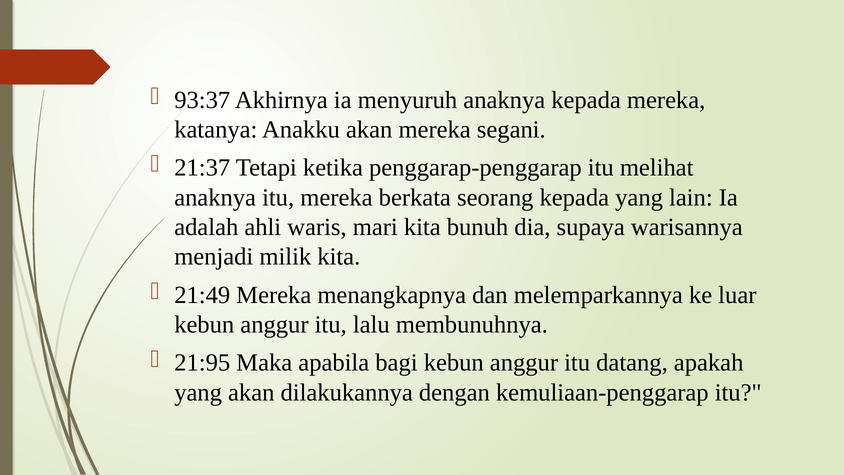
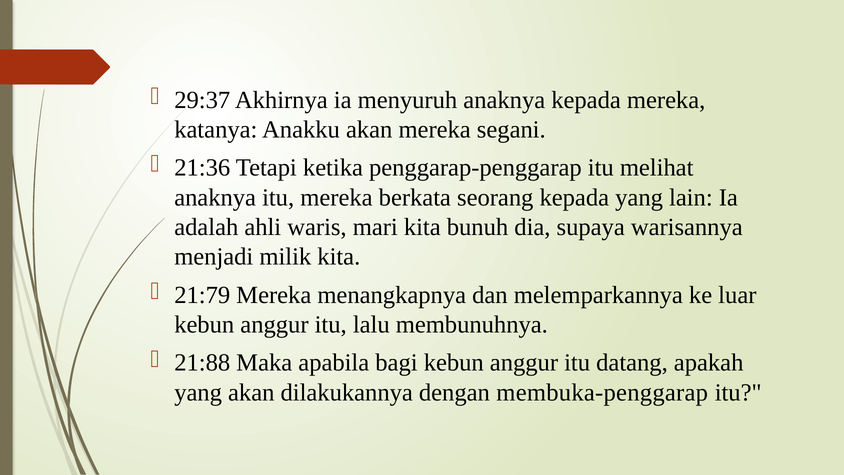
93:37: 93:37 -> 29:37
21:37: 21:37 -> 21:36
21:49: 21:49 -> 21:79
21:95: 21:95 -> 21:88
kemuliaan-penggarap: kemuliaan-penggarap -> membuka-penggarap
